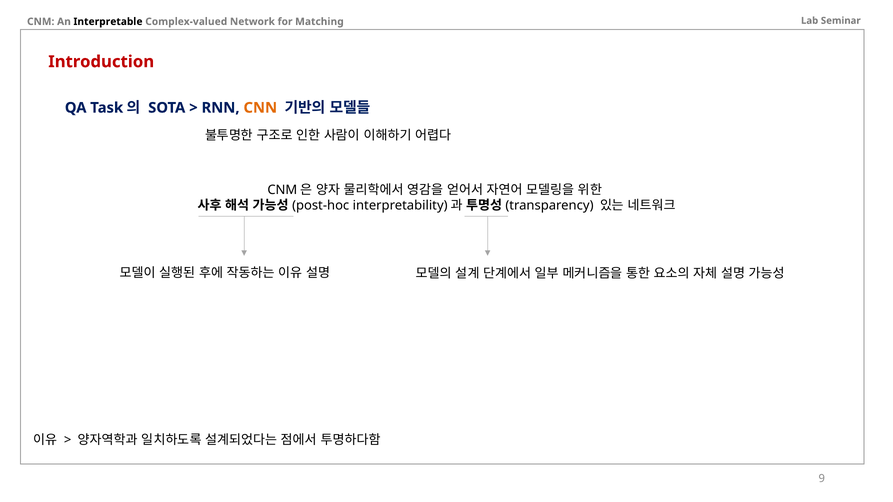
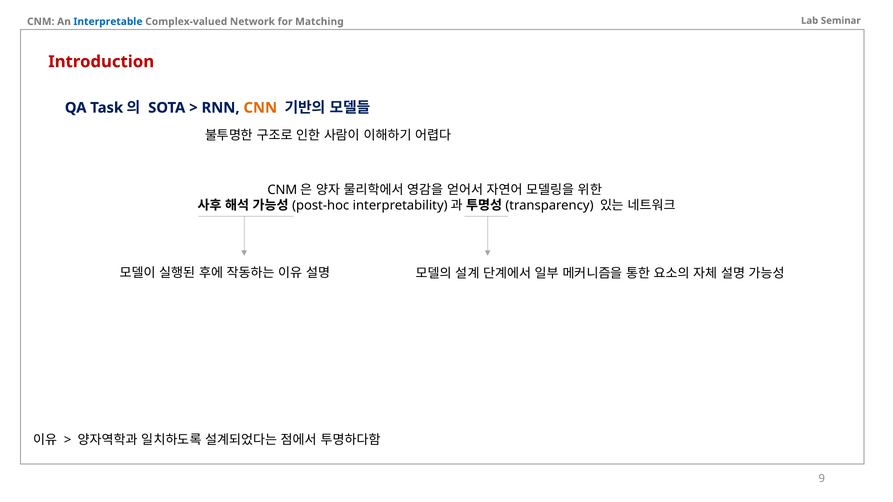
Interpretable colour: black -> blue
